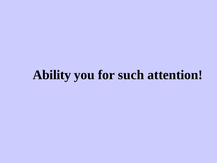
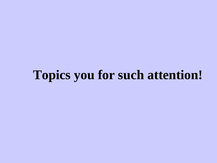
Ability: Ability -> Topics
